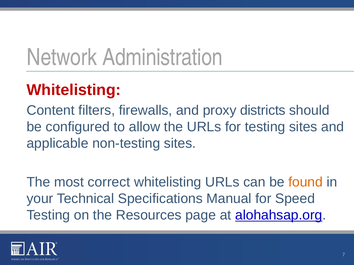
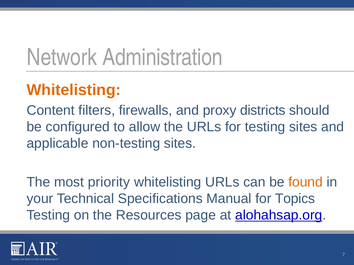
Whitelisting at (74, 90) colour: red -> orange
correct: correct -> priority
Speed: Speed -> Topics
